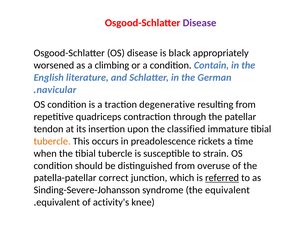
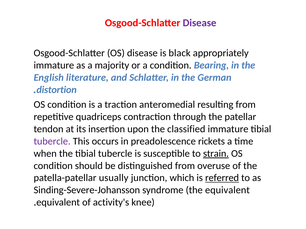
worsened at (54, 65): worsened -> immature
climbing: climbing -> majority
Contain: Contain -> Bearing
navicular: navicular -> distortion
degenerative: degenerative -> anteromedial
tubercle at (52, 142) colour: orange -> purple
strain underline: none -> present
correct: correct -> usually
